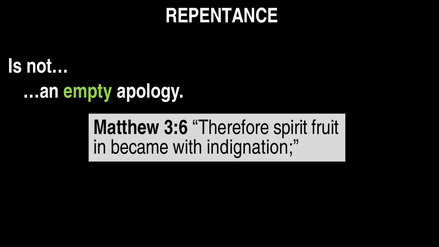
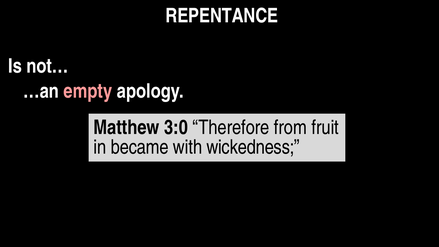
empty colour: light green -> pink
3:6: 3:6 -> 3:0
spirit: spirit -> from
indignation: indignation -> wickedness
